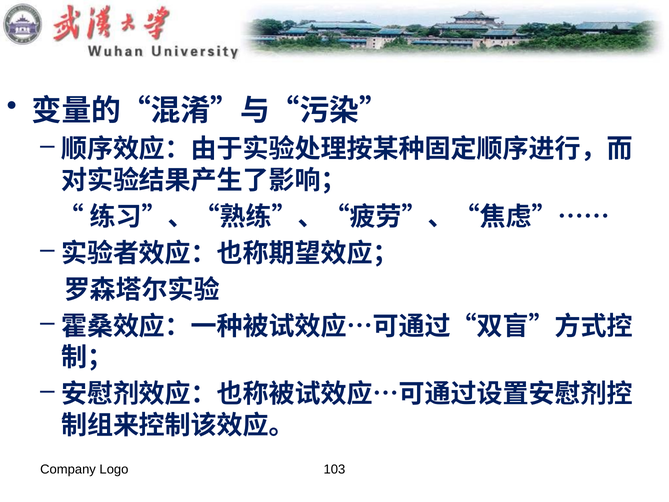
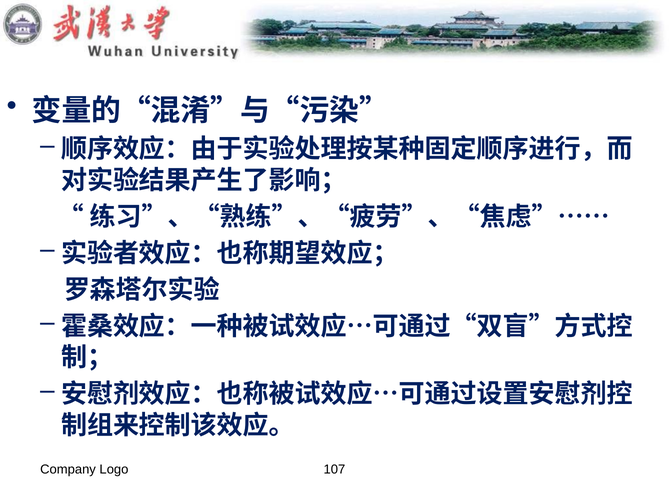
103: 103 -> 107
